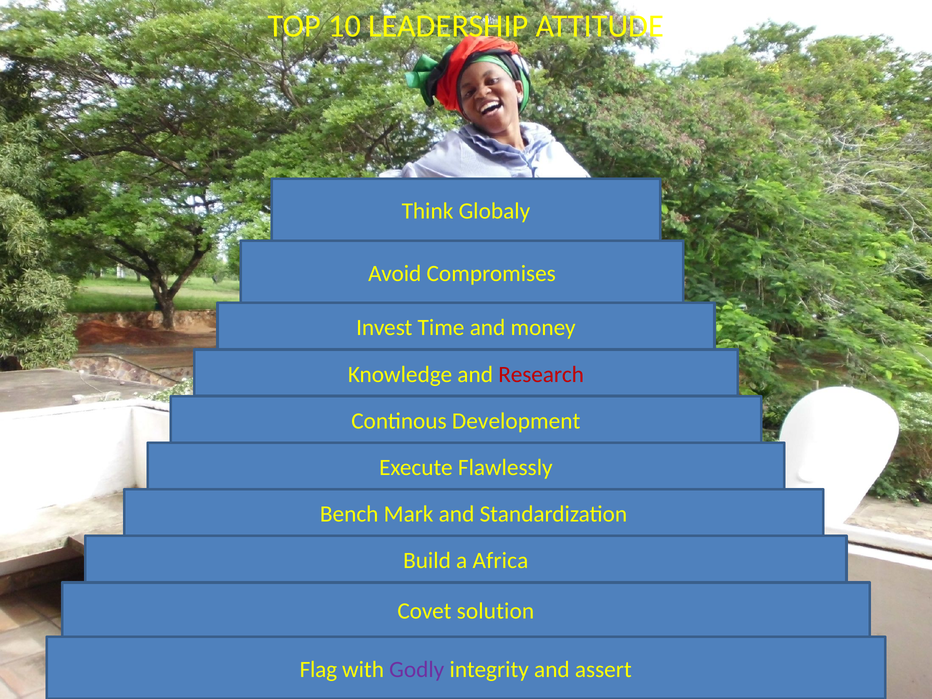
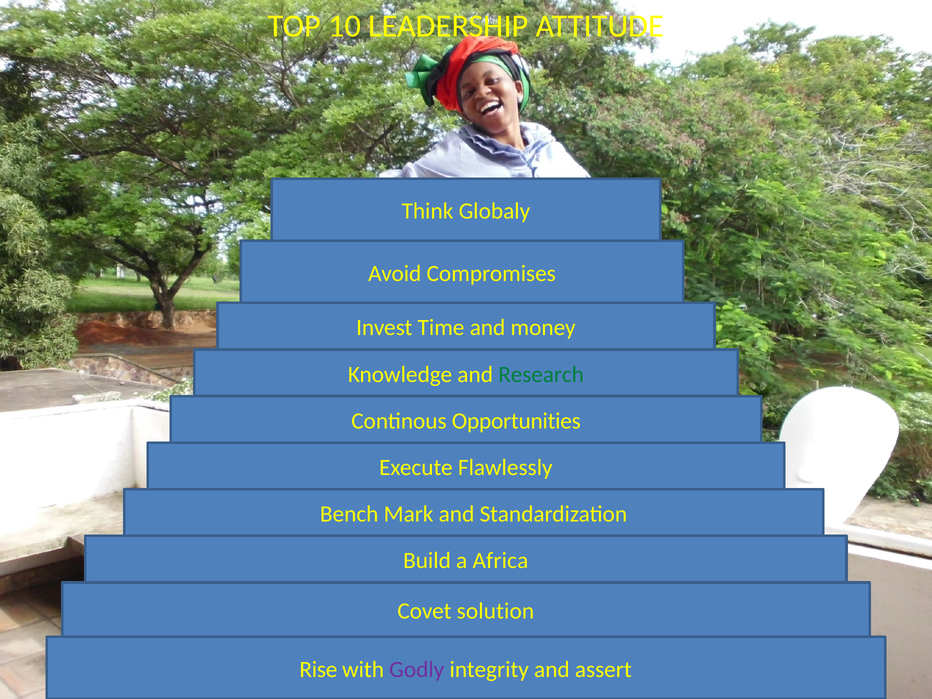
Research colour: red -> green
Development: Development -> Opportunities
Flag: Flag -> Rise
